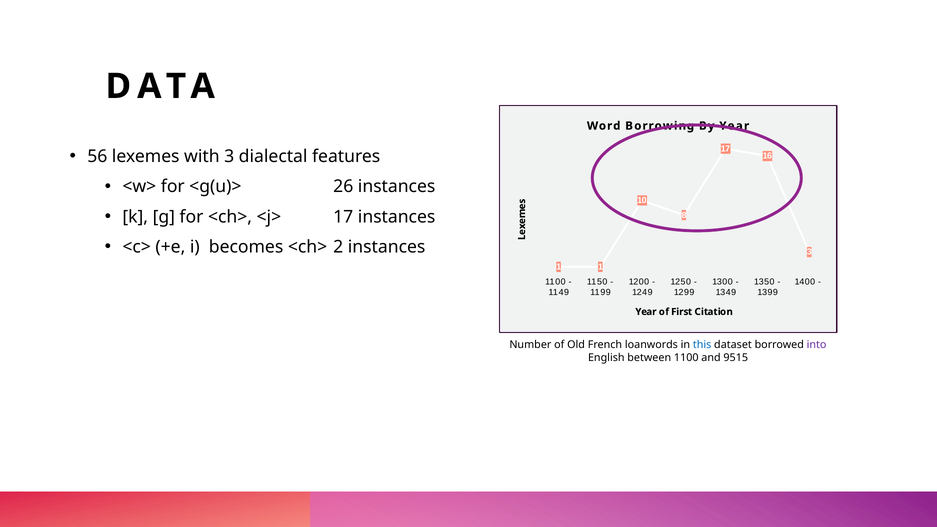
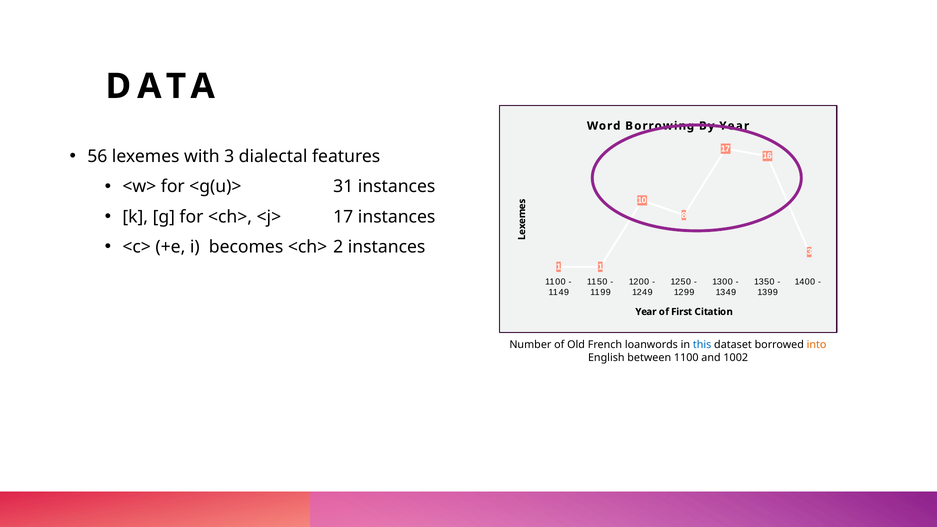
26: 26 -> 31
into colour: purple -> orange
9515: 9515 -> 1002
